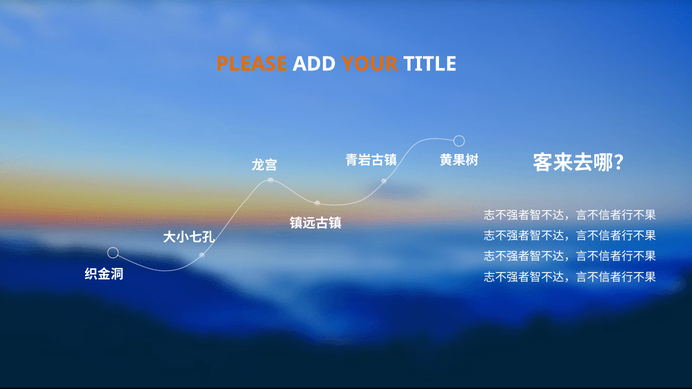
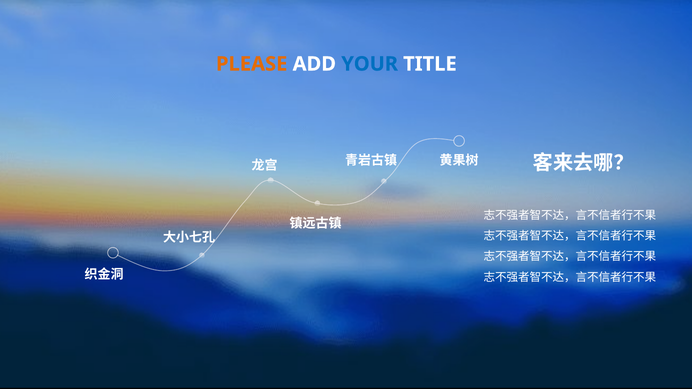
YOUR colour: orange -> blue
